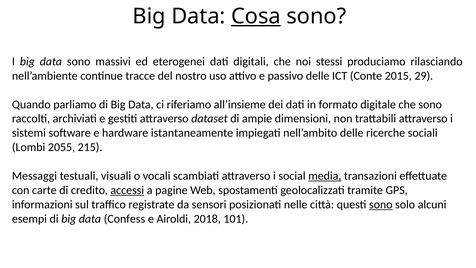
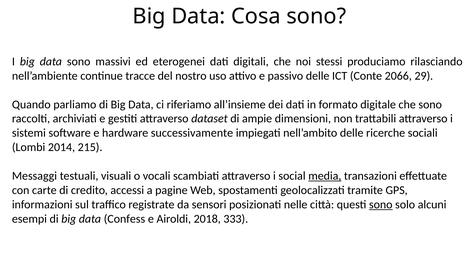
Cosa underline: present -> none
2015: 2015 -> 2066
istantaneamente: istantaneamente -> successivamente
2055: 2055 -> 2014
accessi underline: present -> none
101: 101 -> 333
